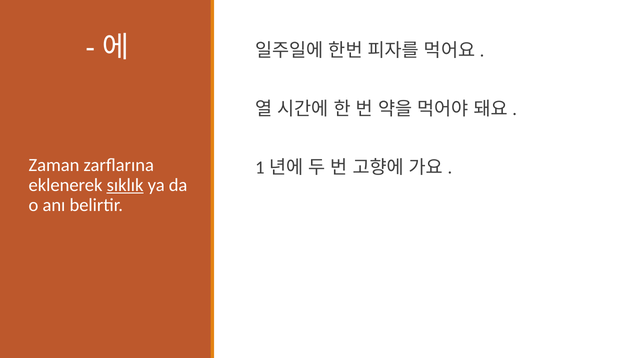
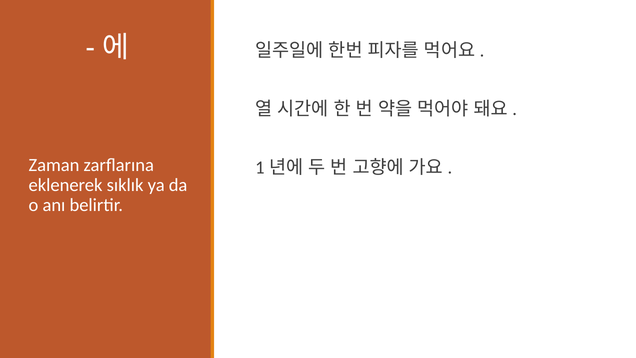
sıklık underline: present -> none
